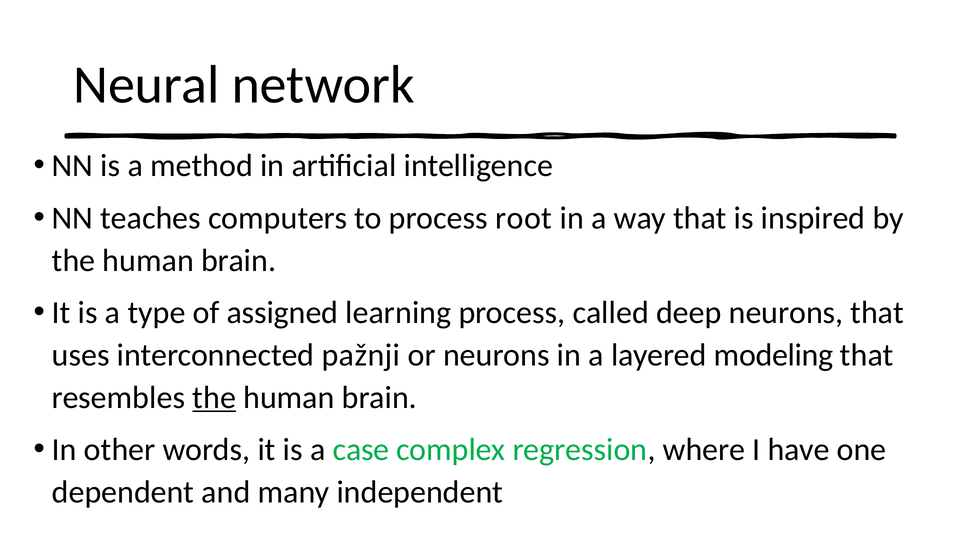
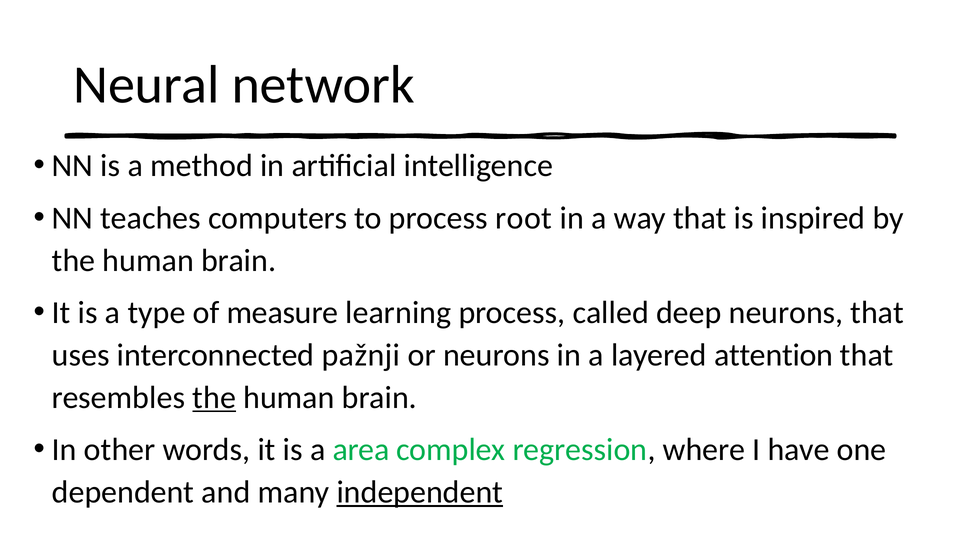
assigned: assigned -> measure
modeling: modeling -> attention
case: case -> area
independent underline: none -> present
